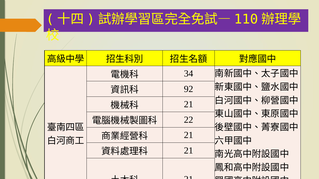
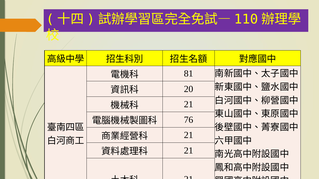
34: 34 -> 81
92: 92 -> 20
22: 22 -> 76
